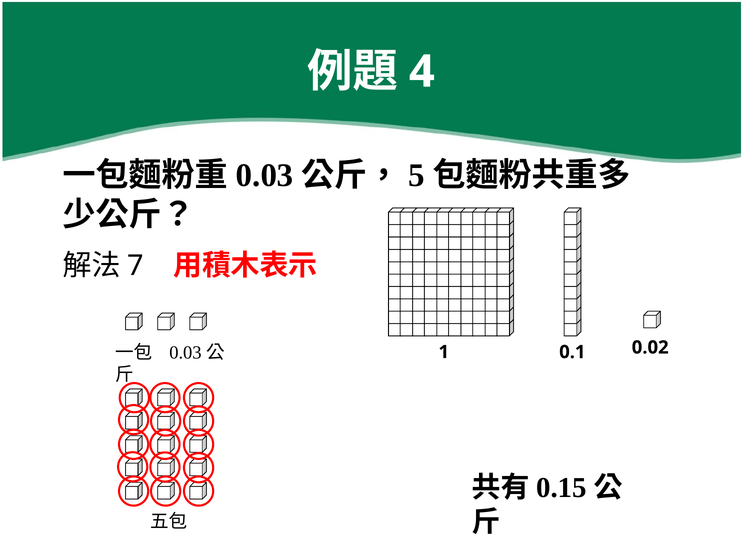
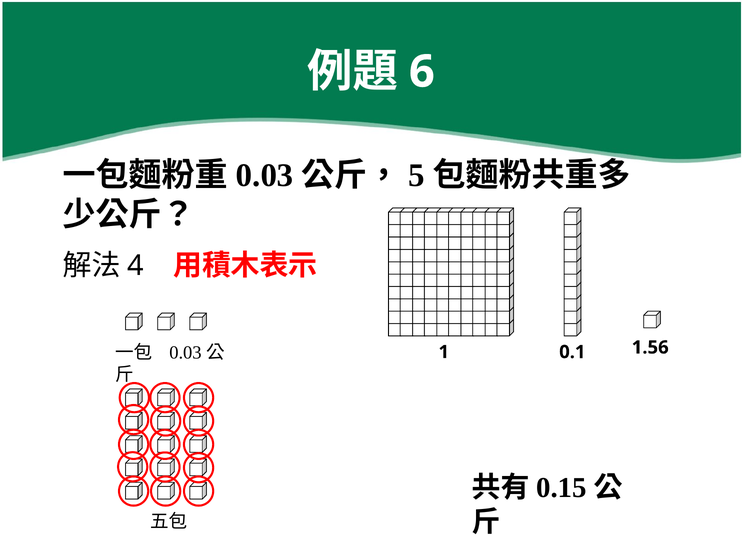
4: 4 -> 6
7: 7 -> 4
0.02: 0.02 -> 1.56
